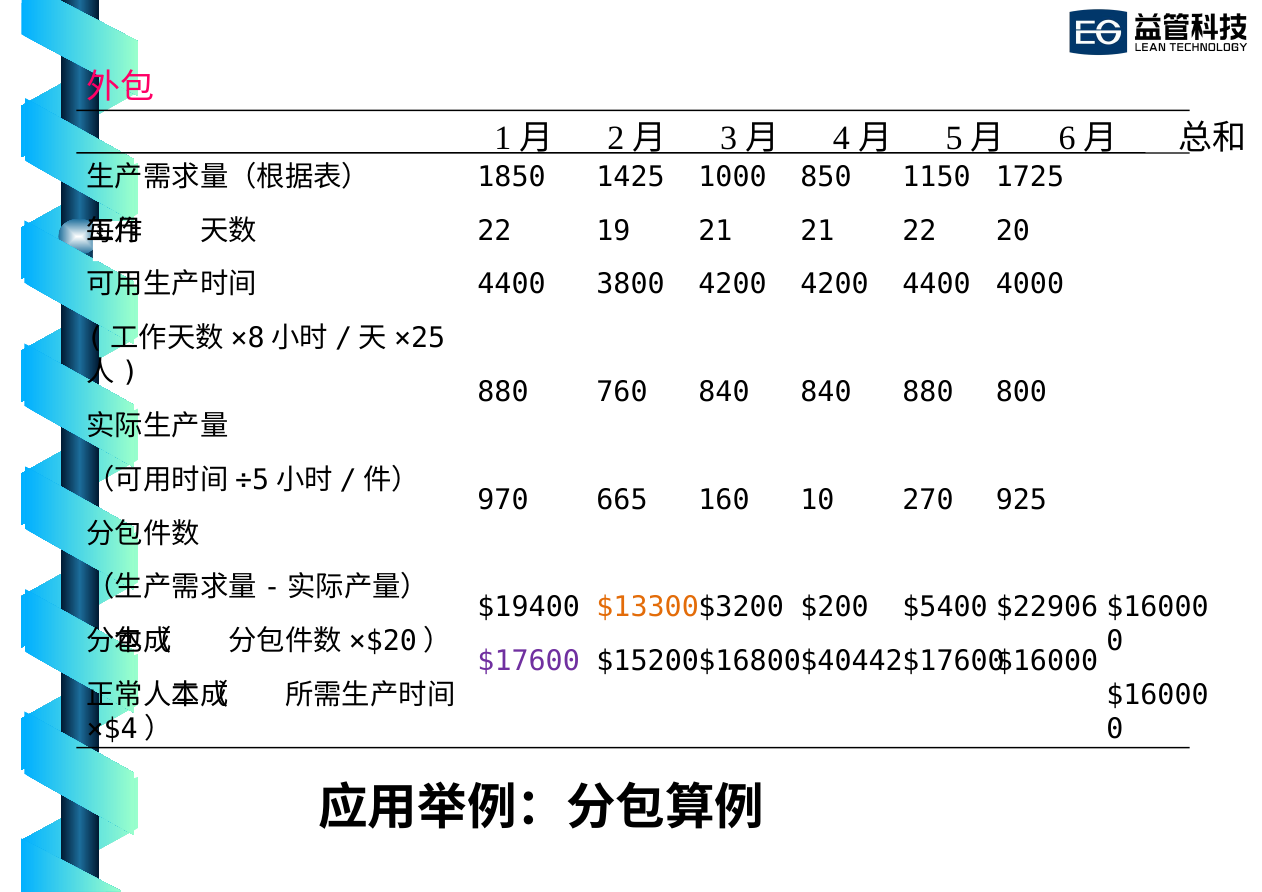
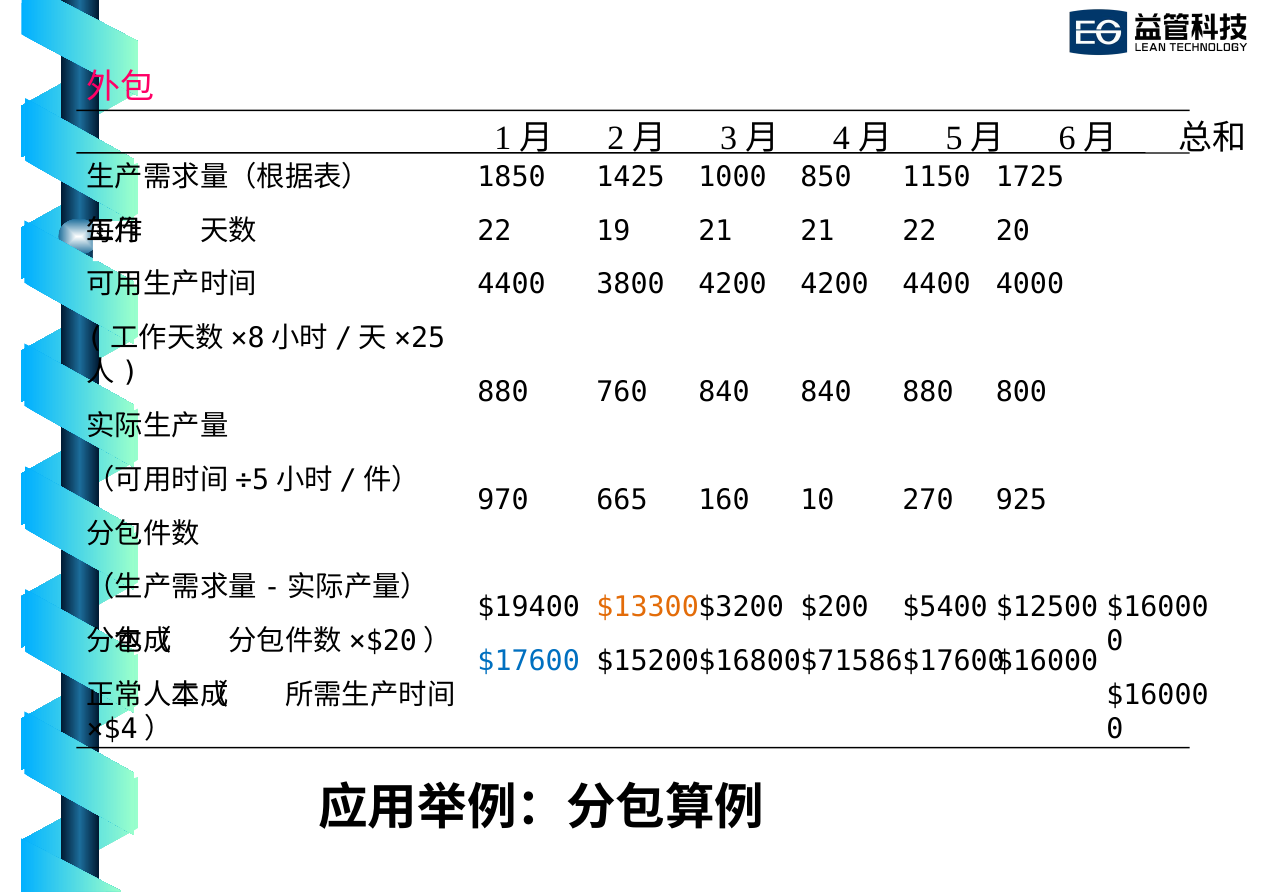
$22906: $22906 -> $12500
$17600 at (529, 661) colour: purple -> blue
$40442: $40442 -> $71586
